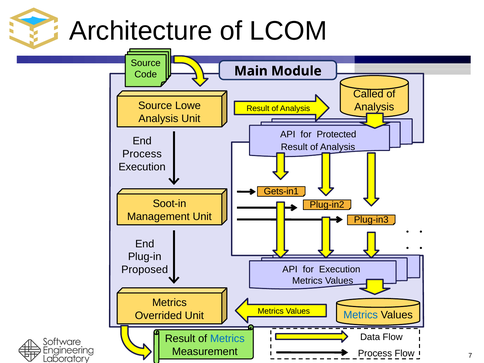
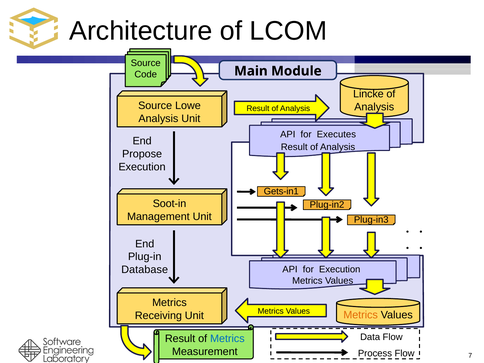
Called: Called -> Lincke
Protected: Protected -> Executes
Process at (142, 154): Process -> Propose
Proposed: Proposed -> Database
Metrics at (361, 315) colour: blue -> orange
Overrided: Overrided -> Receiving
